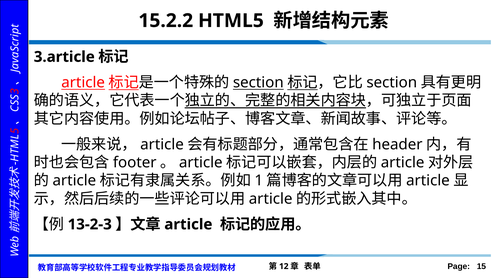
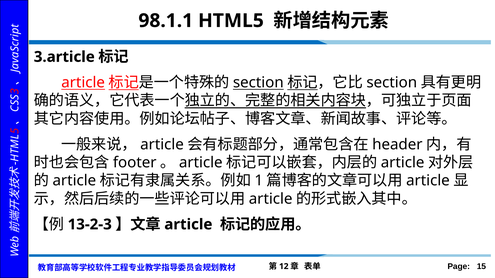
15.2.2: 15.2.2 -> 98.1.1
